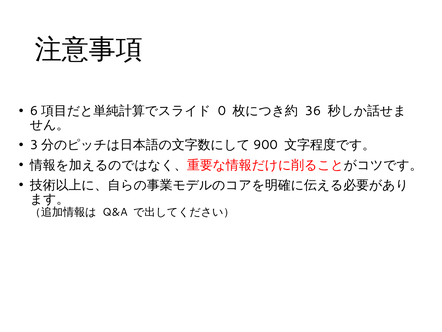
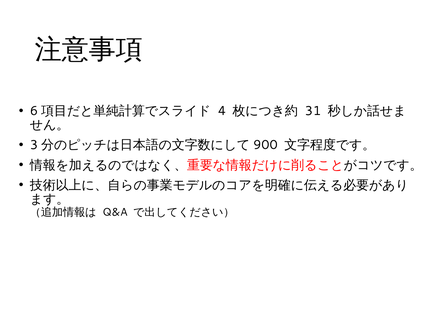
0: 0 -> 4
36: 36 -> 31
